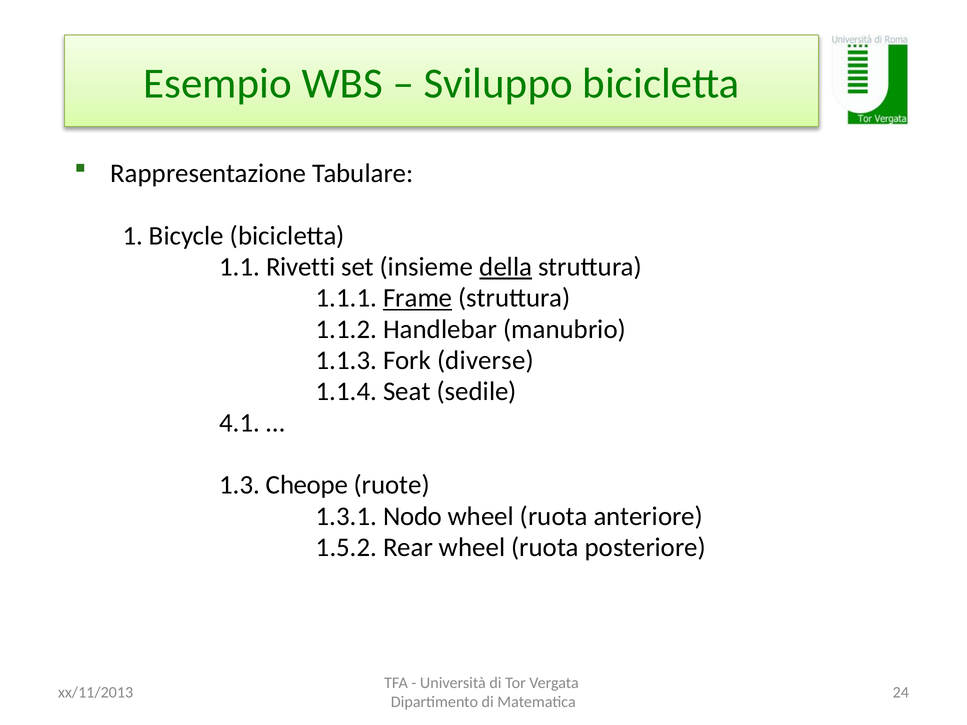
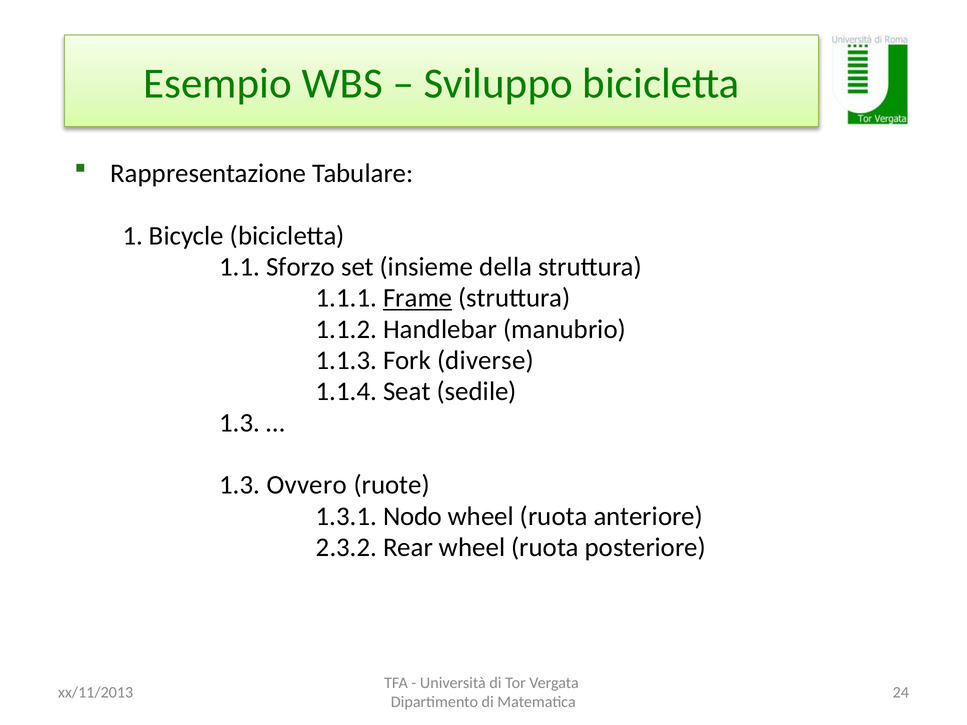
Rivetti: Rivetti -> Sforzo
della underline: present -> none
4.1 at (240, 423): 4.1 -> 1.3
Cheope: Cheope -> Ovvero
1.5.2: 1.5.2 -> 2.3.2
